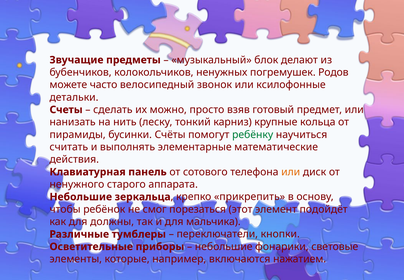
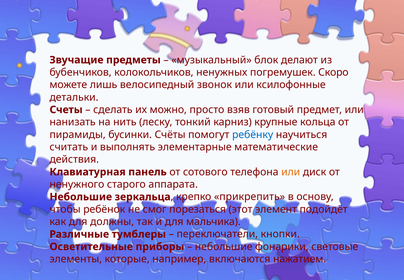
Родов: Родов -> Скоро
часто: часто -> лишь
ребёнку colour: green -> blue
